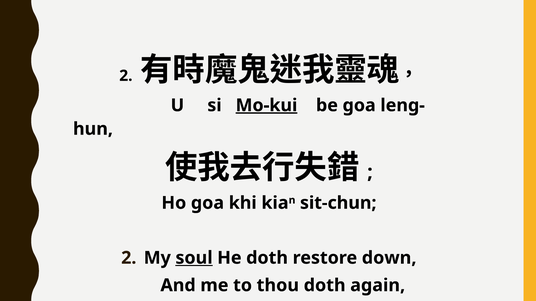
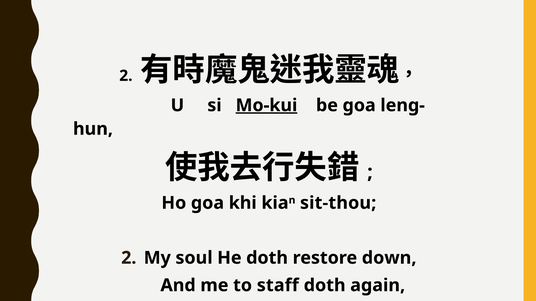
sit-chun: sit-chun -> sit-thou
soul underline: present -> none
thou: thou -> staff
